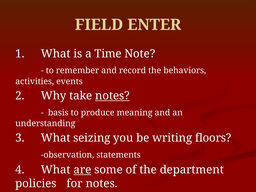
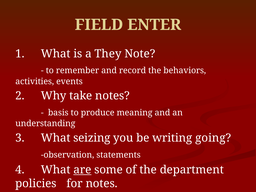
Time: Time -> They
notes at (112, 96) underline: present -> none
floors: floors -> going
